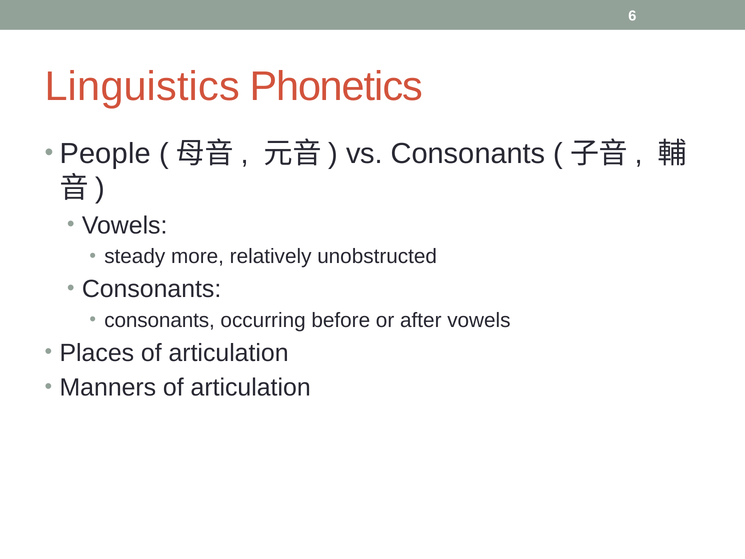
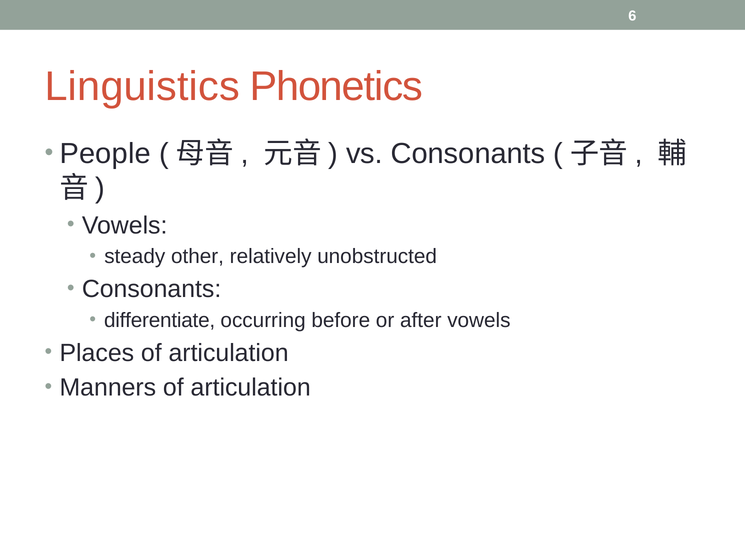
more: more -> other
consonants at (160, 320): consonants -> differentiate
